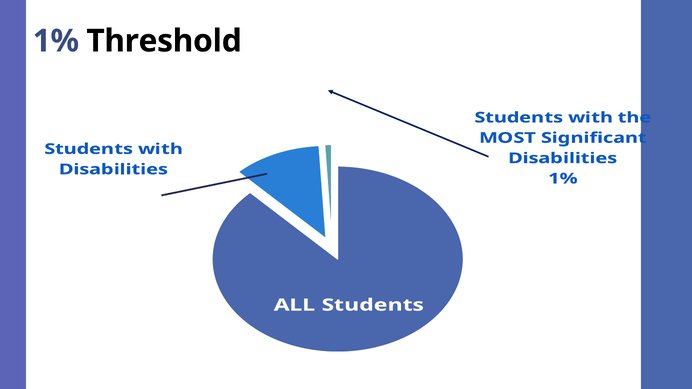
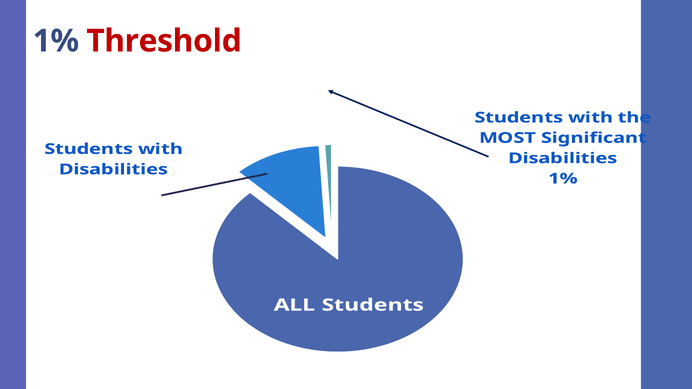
Threshold colour: black -> red
